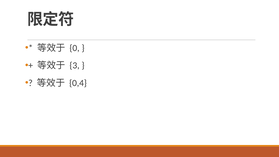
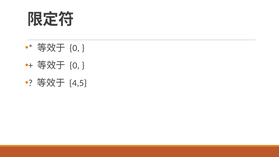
3 at (75, 65): 3 -> 0
0,4: 0,4 -> 4,5
